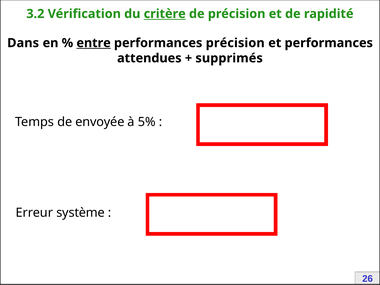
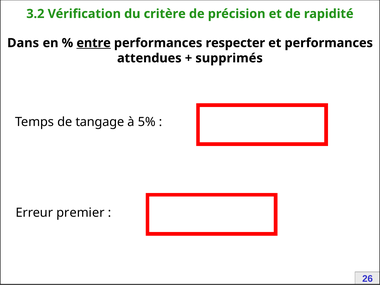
critère underline: present -> none
performances précision: précision -> respecter
envoyée: envoyée -> tangage
système: système -> premier
